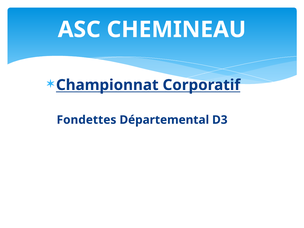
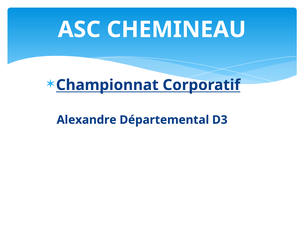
Fondettes: Fondettes -> Alexandre
